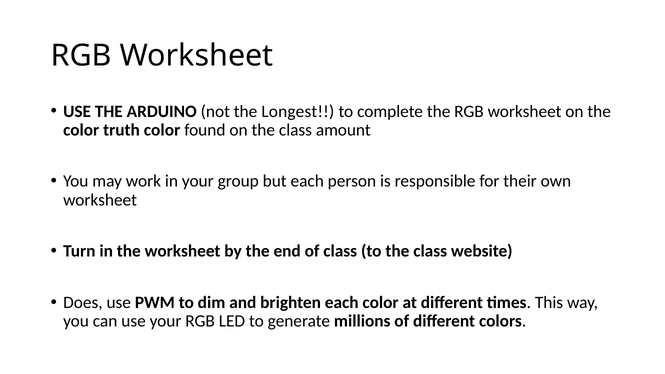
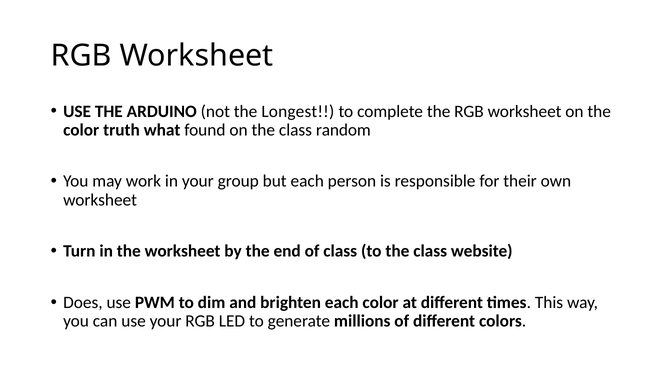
truth color: color -> what
amount: amount -> random
